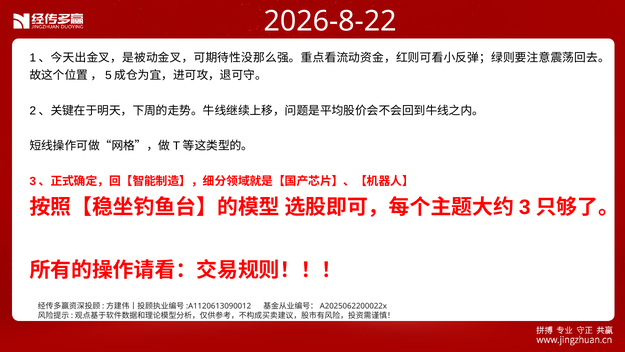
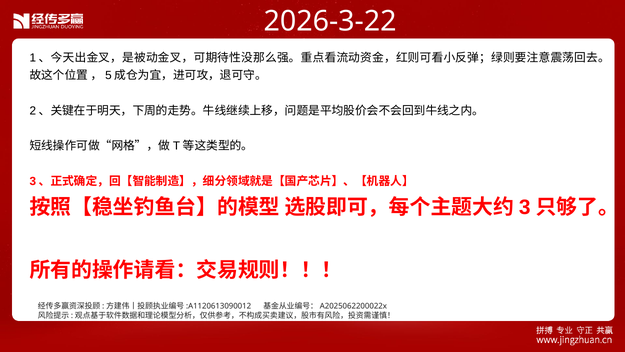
2026-8-22: 2026-8-22 -> 2026-3-22
